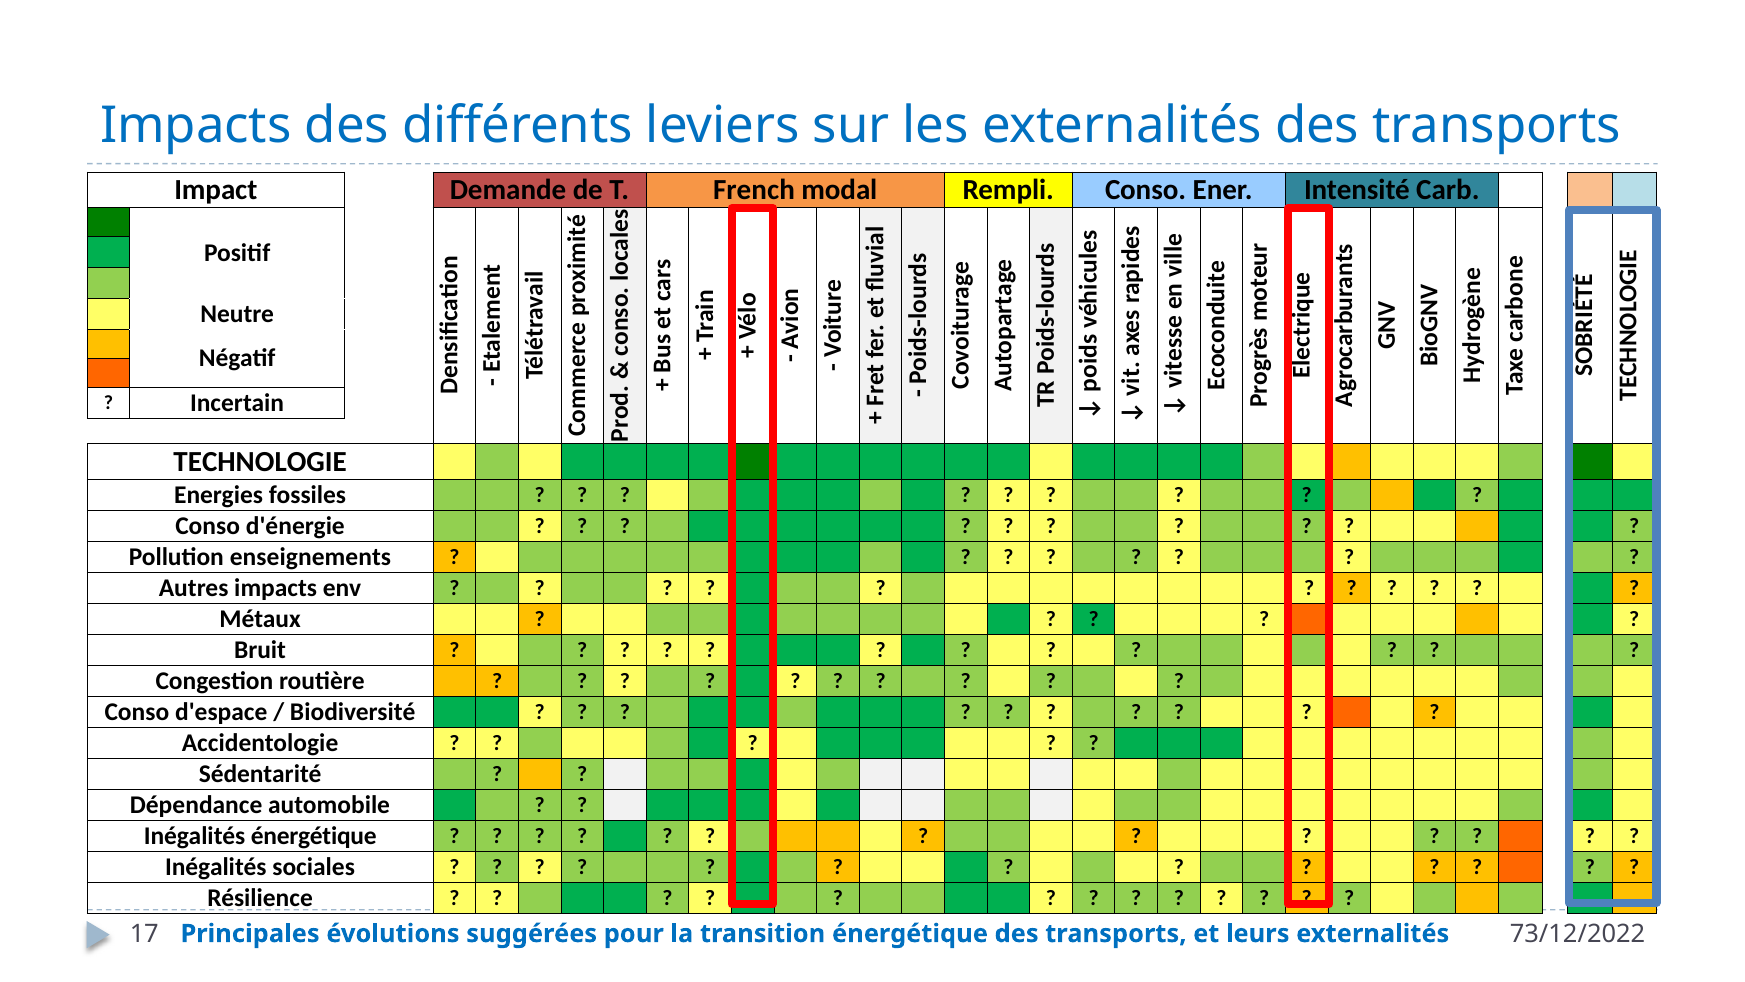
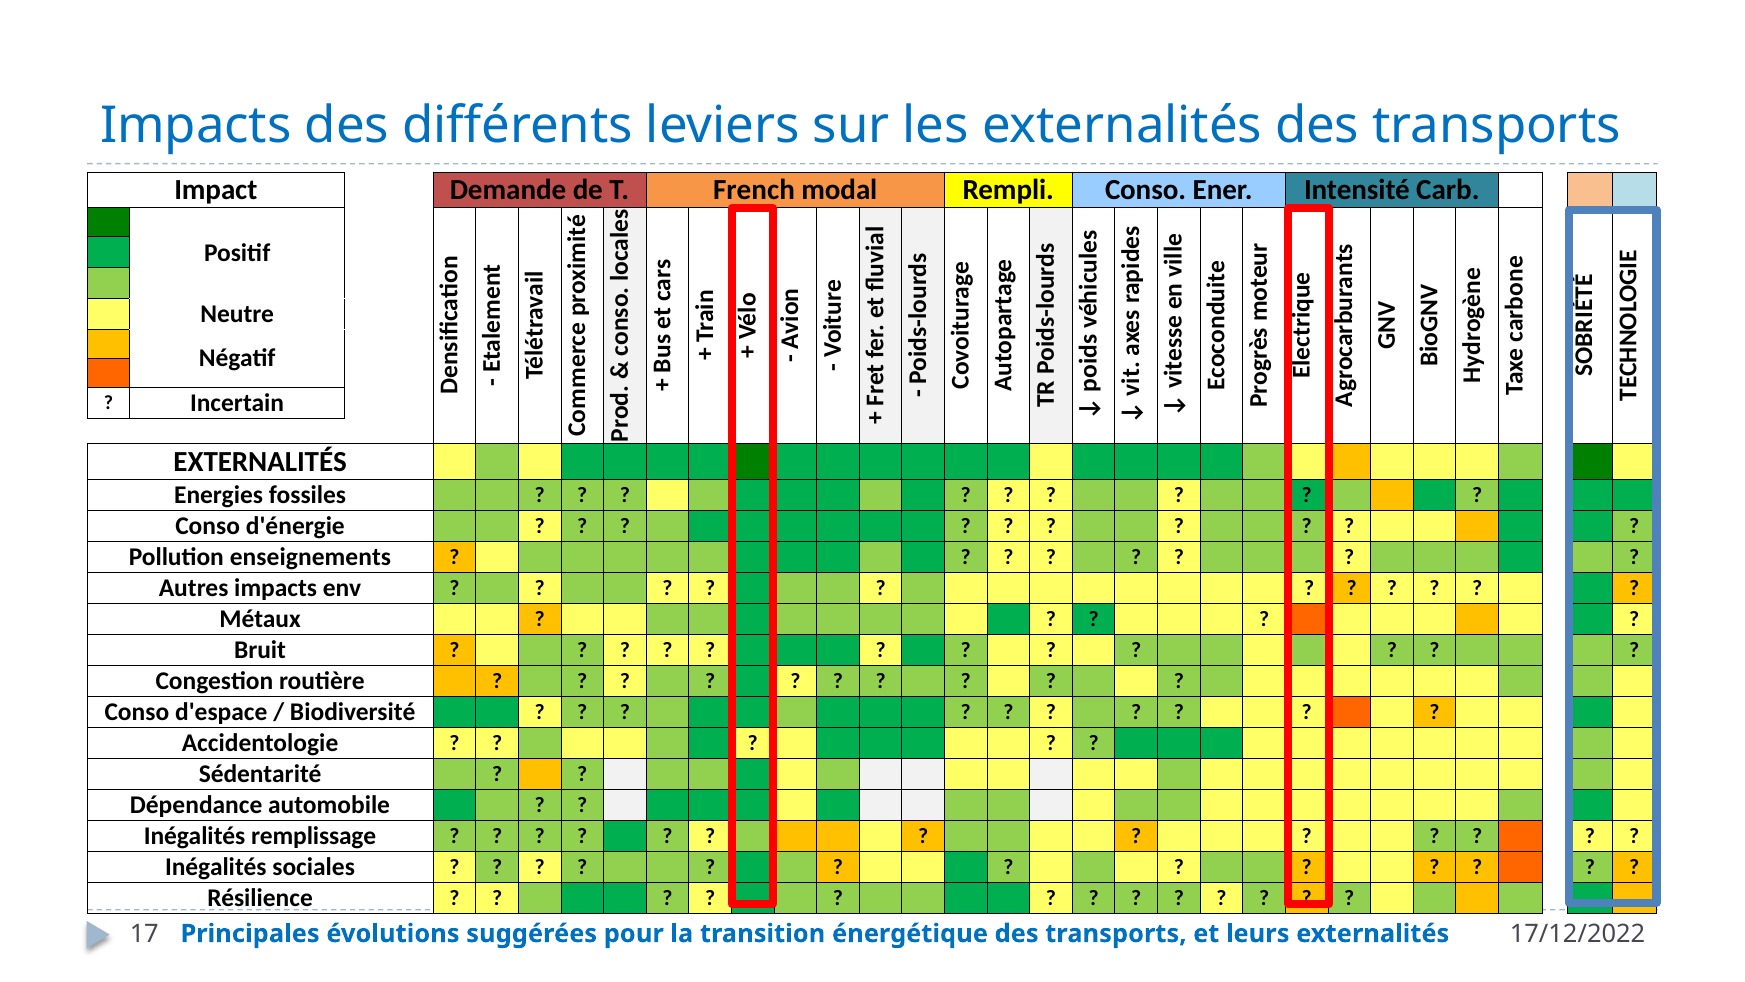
TECHNOLOGIE at (260, 461): TECHNOLOGIE -> EXTERNALITÉS
Inégalités énergétique: énergétique -> remplissage
73/12/2022: 73/12/2022 -> 17/12/2022
